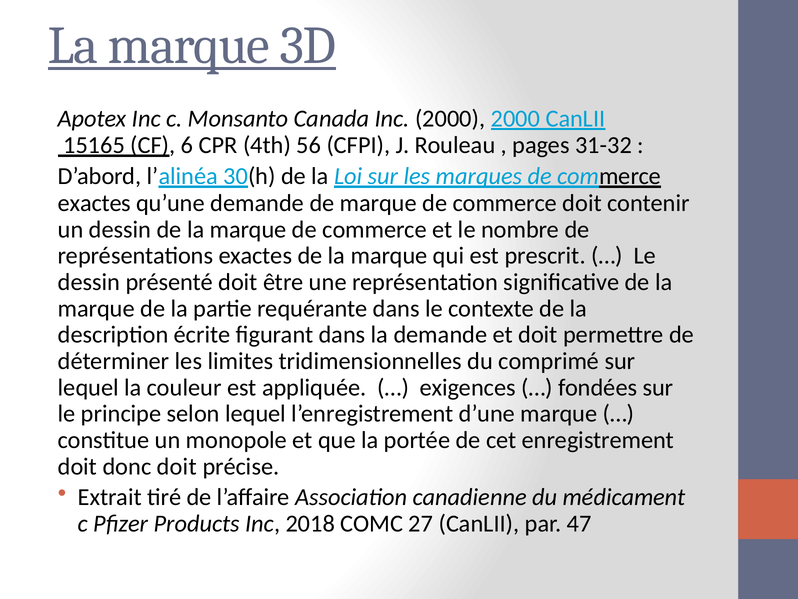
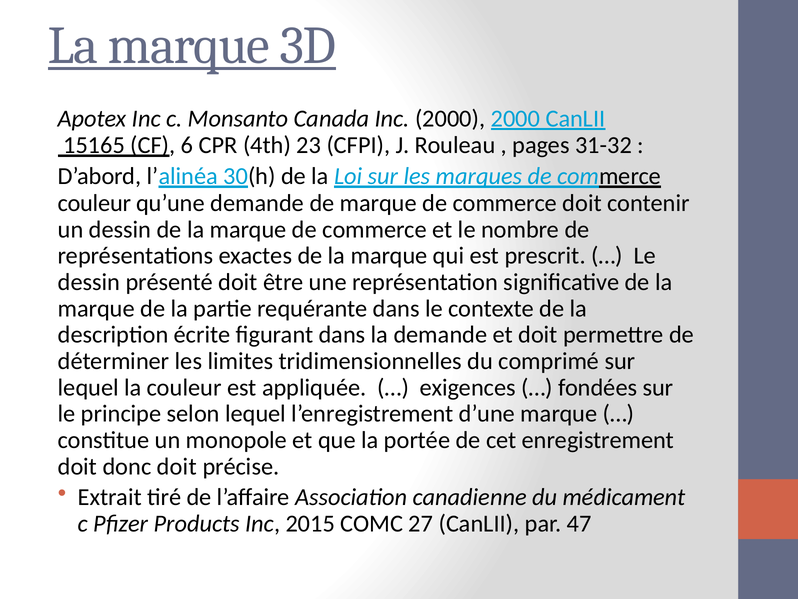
56: 56 -> 23
exactes at (94, 203): exactes -> couleur
2018: 2018 -> 2015
